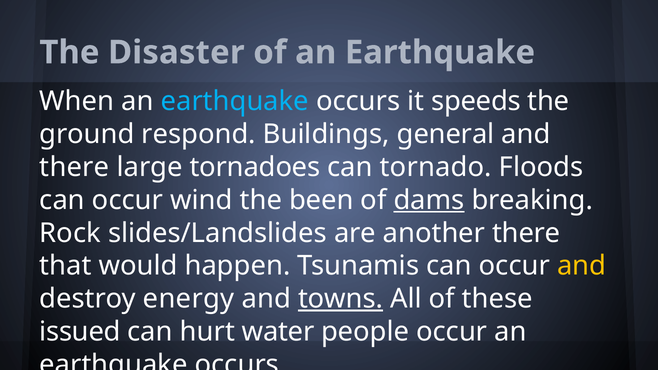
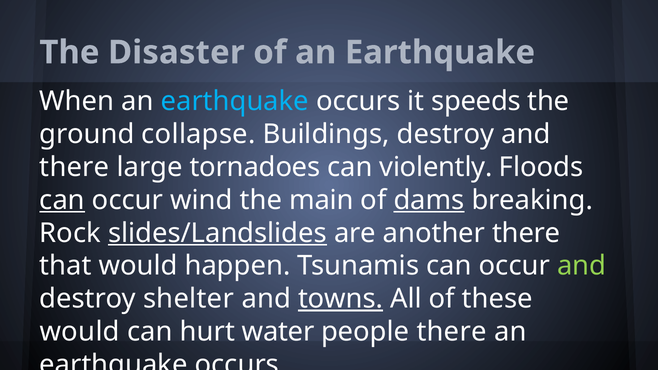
respond: respond -> collapse
Buildings general: general -> destroy
tornado: tornado -> violently
can at (62, 200) underline: none -> present
been: been -> main
slides/Landslides underline: none -> present
and at (582, 266) colour: yellow -> light green
energy: energy -> shelter
issued at (80, 332): issued -> would
people occur: occur -> there
